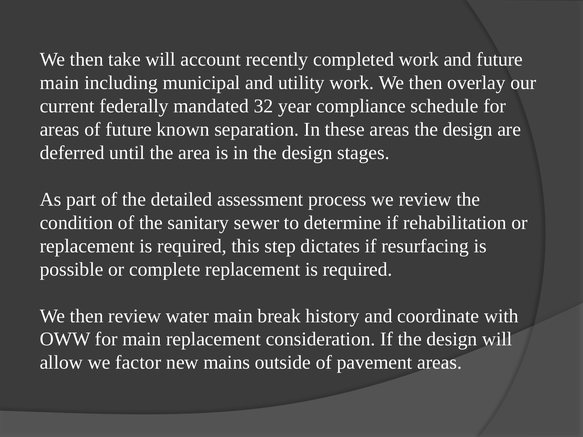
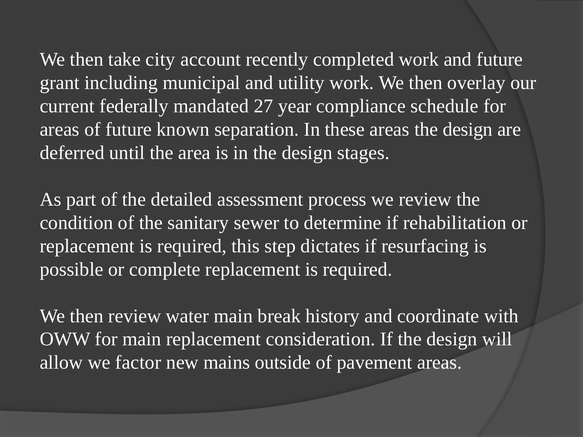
take will: will -> city
main at (60, 83): main -> grant
32: 32 -> 27
